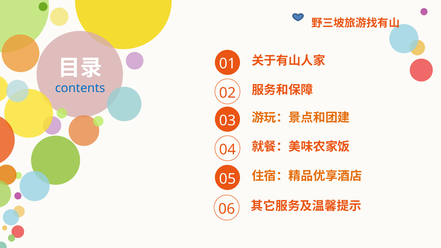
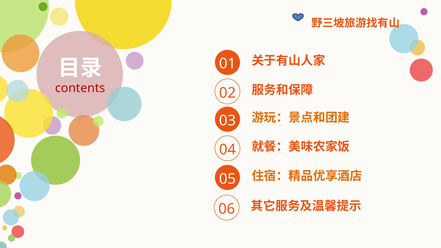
contents colour: blue -> red
